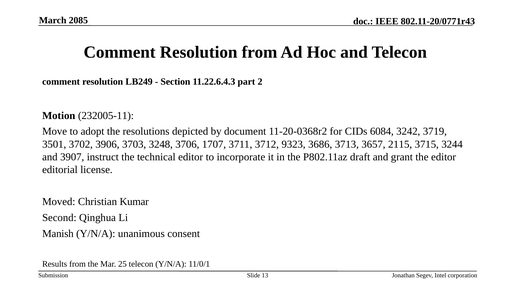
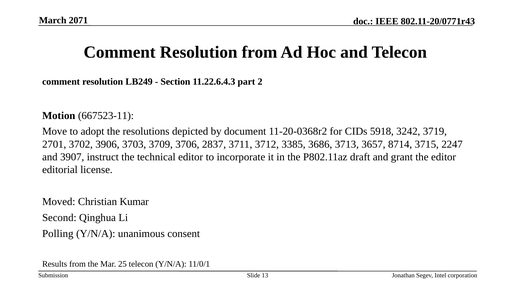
2085: 2085 -> 2071
232005-11: 232005-11 -> 667523-11
6084: 6084 -> 5918
3501: 3501 -> 2701
3248: 3248 -> 3709
1707: 1707 -> 2837
9323: 9323 -> 3385
2115: 2115 -> 8714
3244: 3244 -> 2247
Manish: Manish -> Polling
